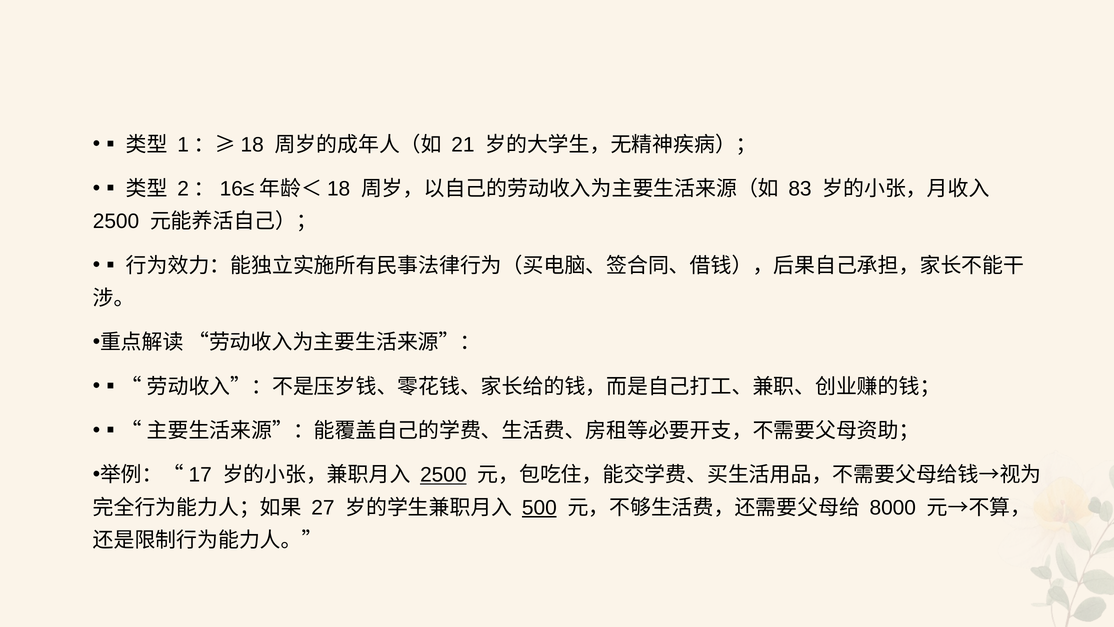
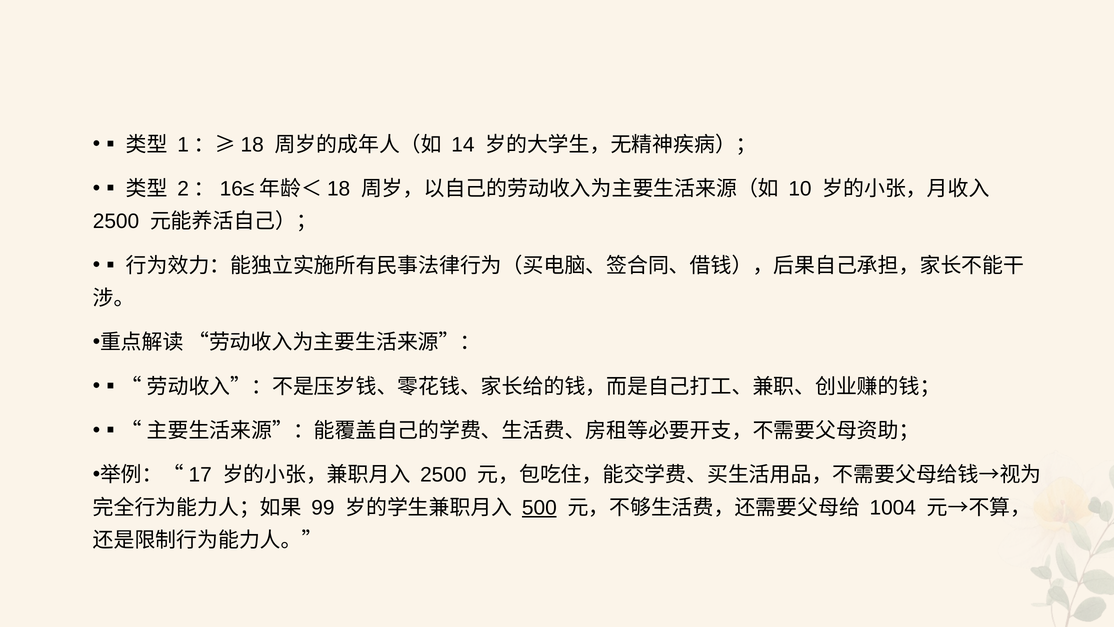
21: 21 -> 14
83: 83 -> 10
2500 at (443, 475) underline: present -> none
27: 27 -> 99
8000: 8000 -> 1004
